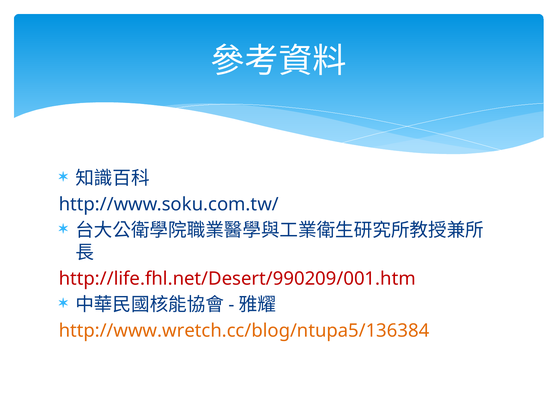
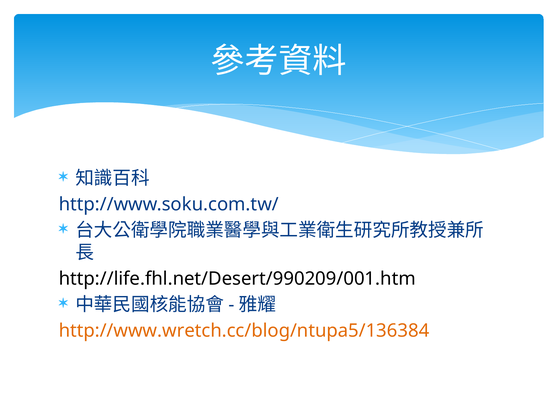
http://life.fhl.net/Desert/990209/001.htm colour: red -> black
